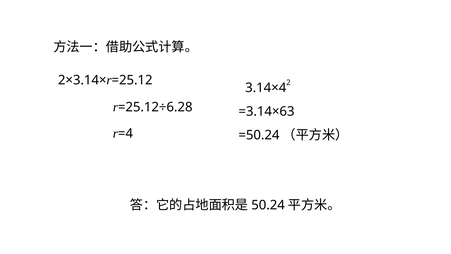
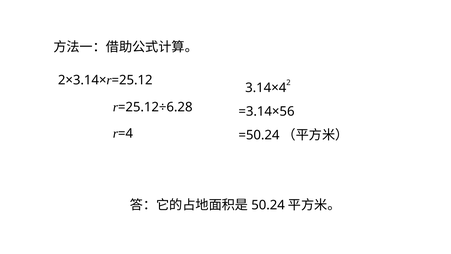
=3.14×63: =3.14×63 -> =3.14×56
